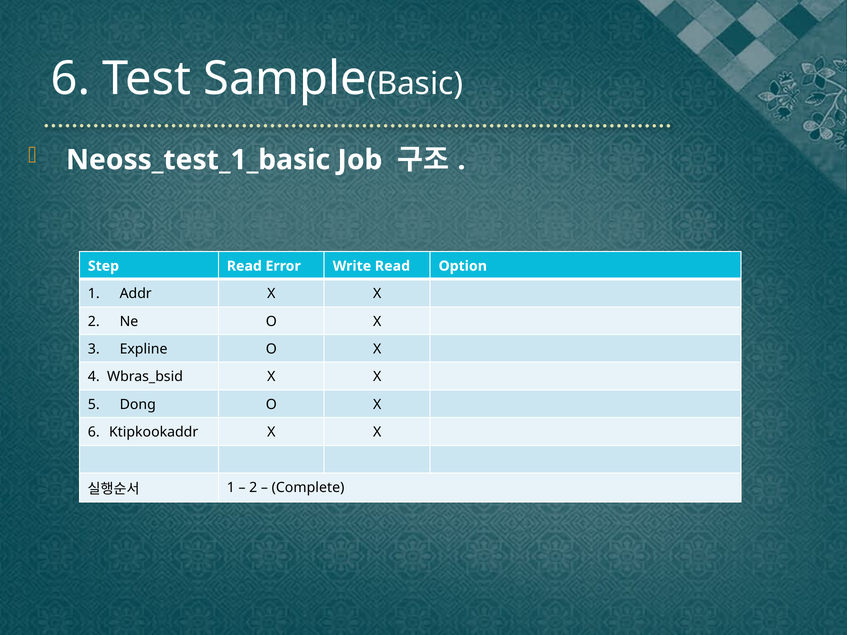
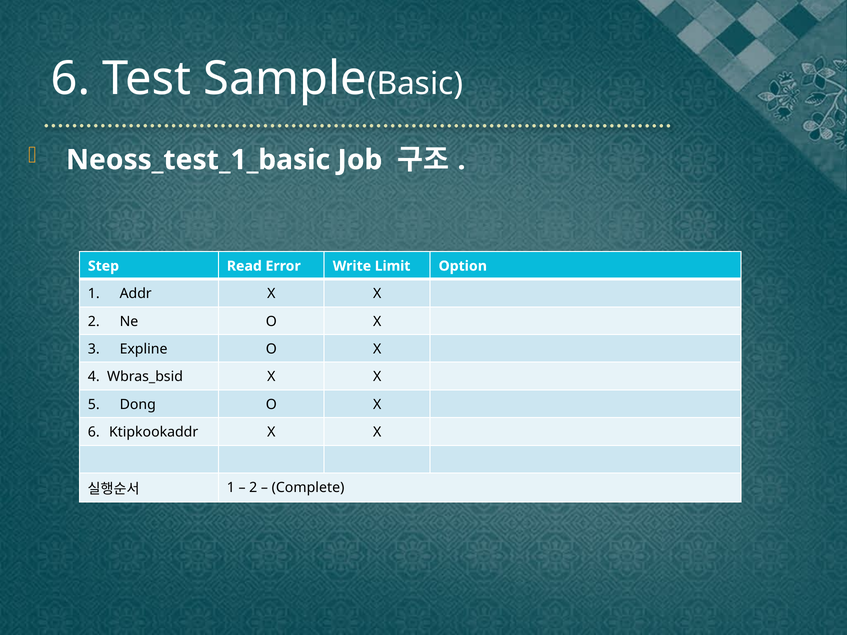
Write Read: Read -> Limit
